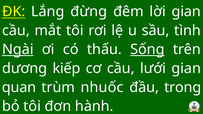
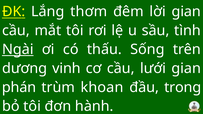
đừng: đừng -> thơm
Sống underline: present -> none
kiếp: kiếp -> vinh
quan: quan -> phán
nhuốc: nhuốc -> khoan
